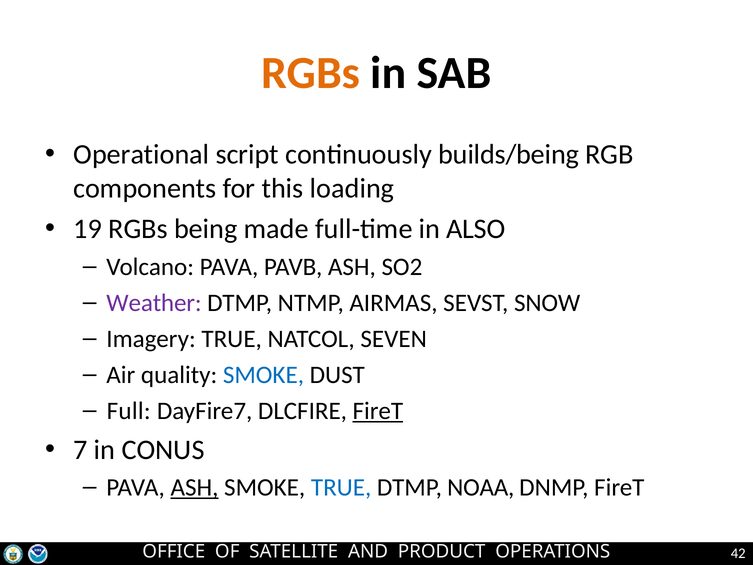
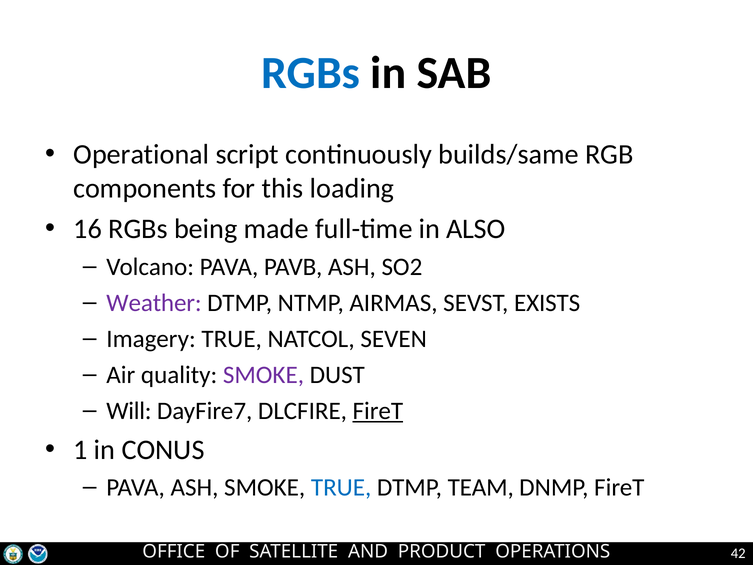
RGBs at (311, 73) colour: orange -> blue
builds/being: builds/being -> builds/same
19: 19 -> 16
SNOW: SNOW -> EXISTS
SMOKE at (263, 375) colour: blue -> purple
Full: Full -> Will
7: 7 -> 1
ASH at (195, 487) underline: present -> none
NOAA: NOAA -> TEAM
